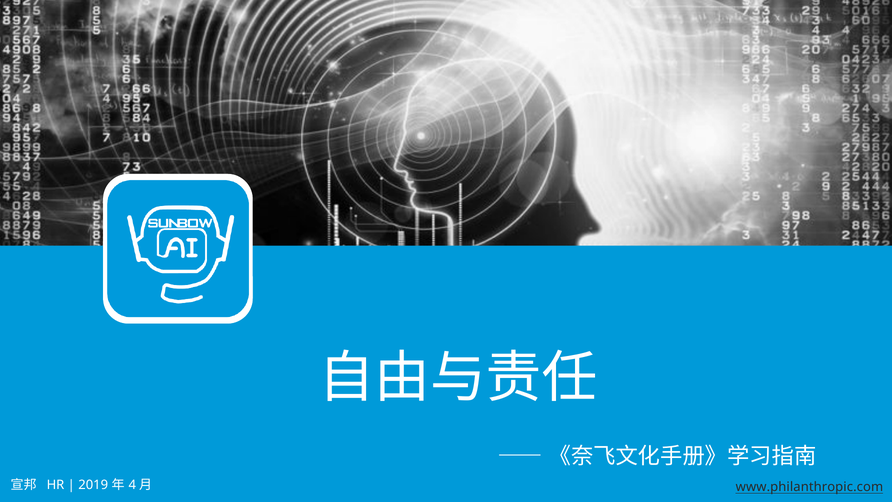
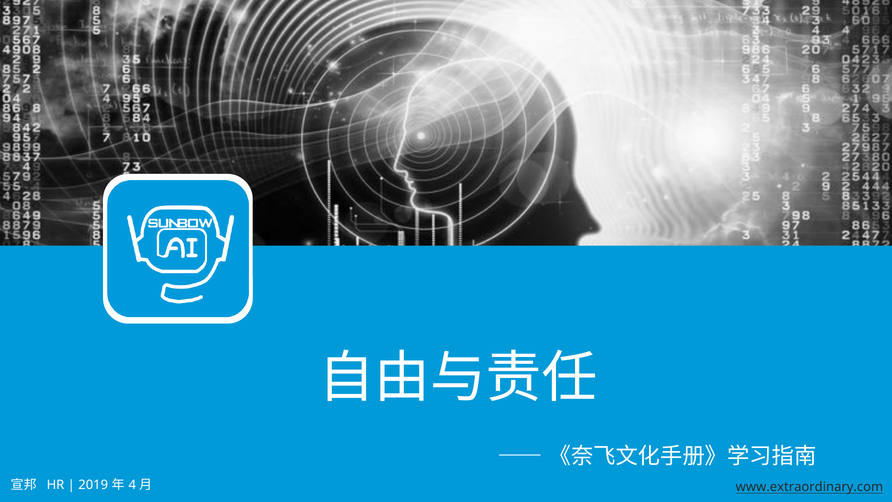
www.philanthropic.com: www.philanthropic.com -> www.extraordinary.com
